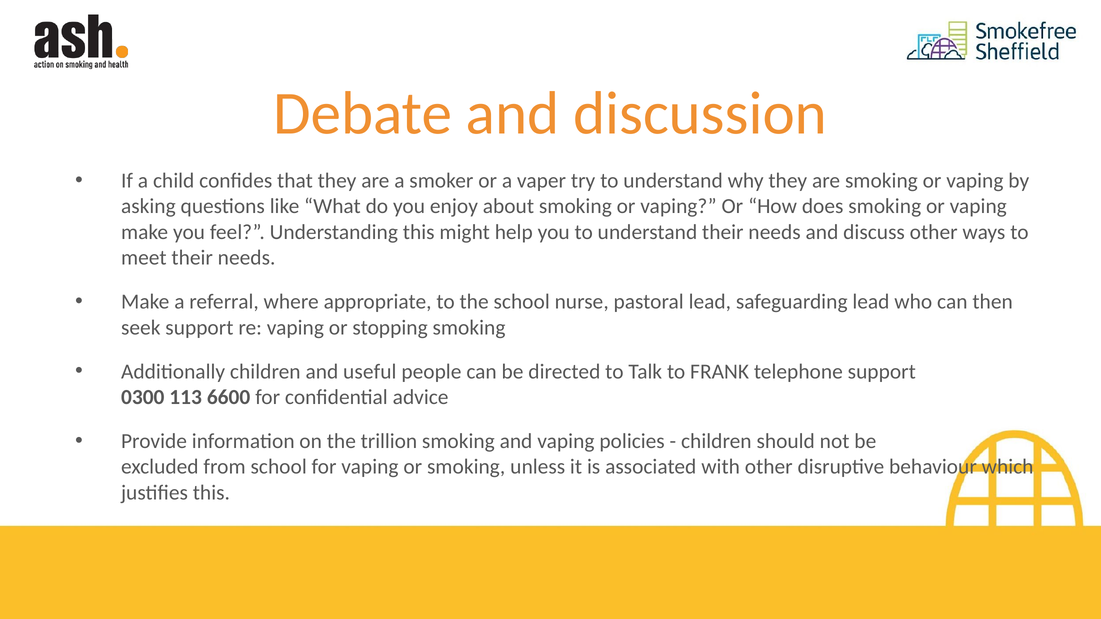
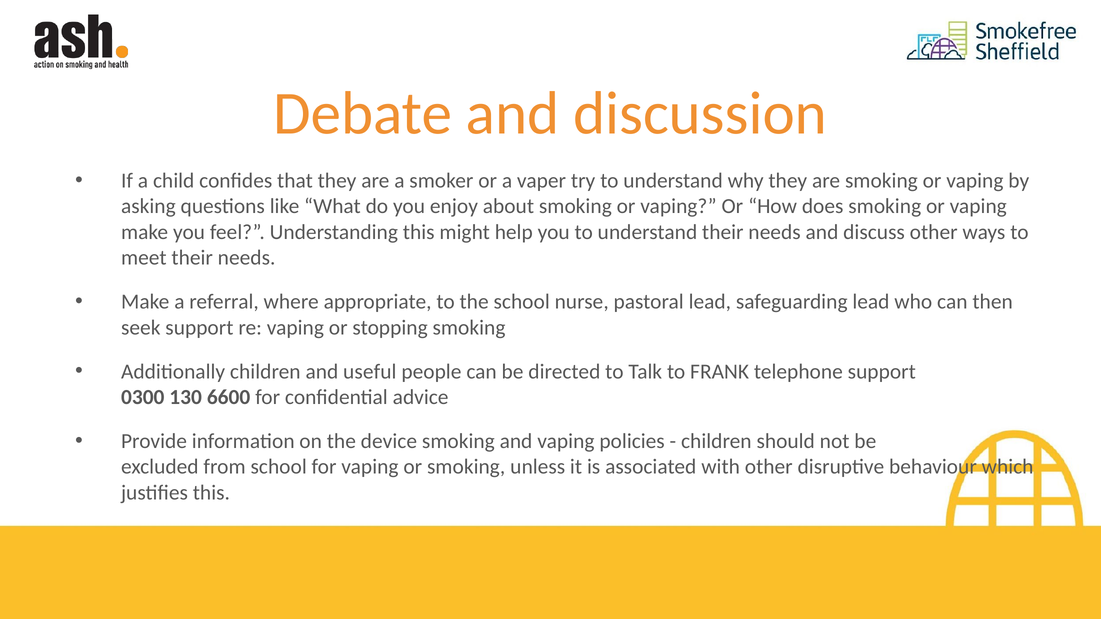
113: 113 -> 130
trillion: trillion -> device
